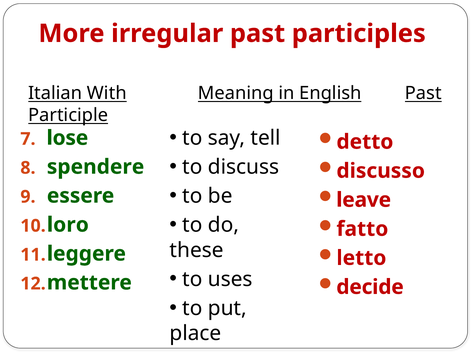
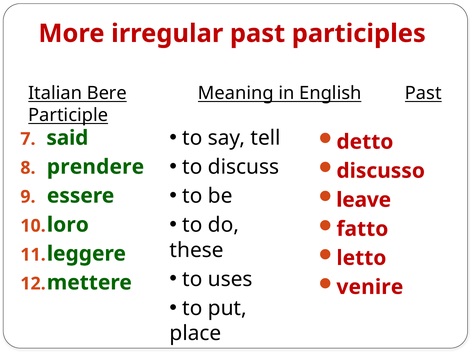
With: With -> Bere
lose: lose -> said
spendere: spendere -> prendere
decide: decide -> venire
